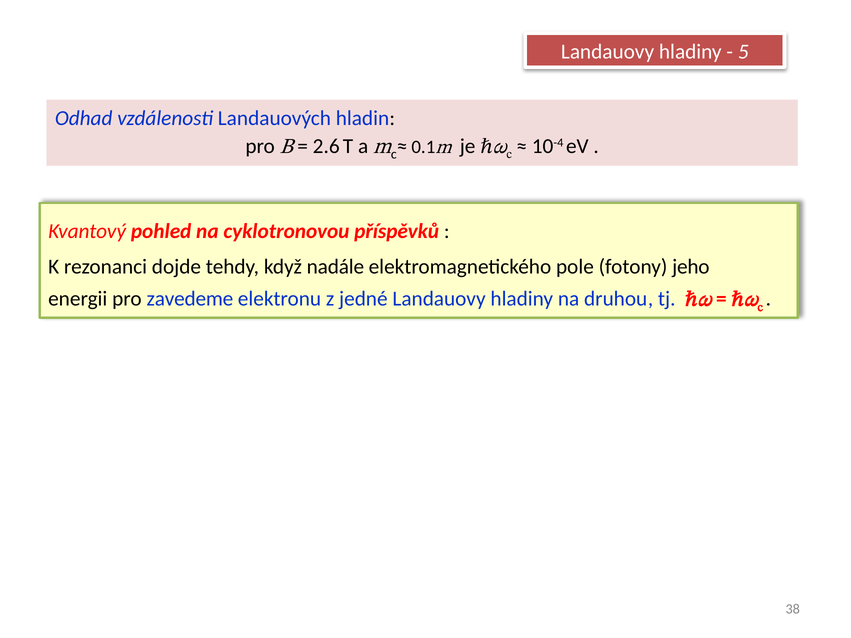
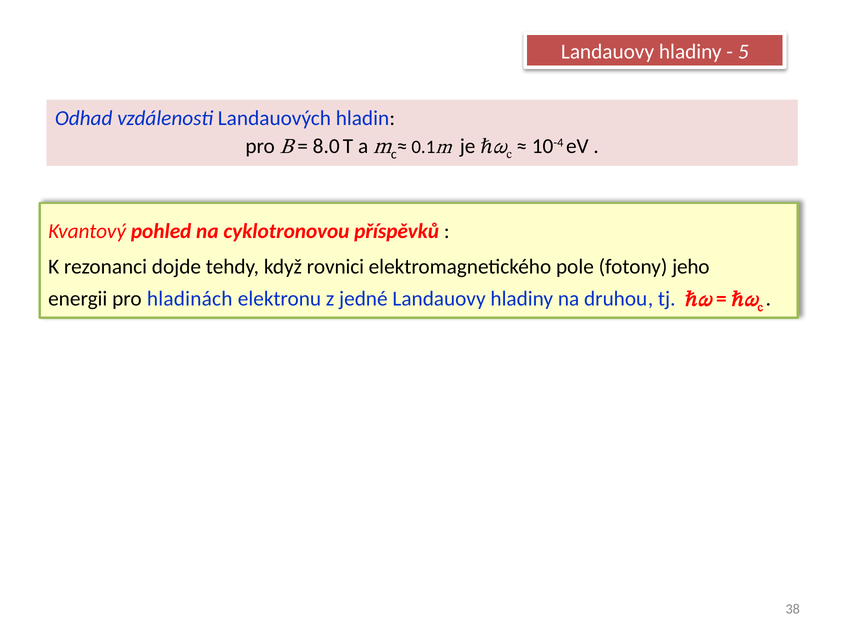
2.6: 2.6 -> 8.0
nadále: nadále -> rovnici
zavedeme: zavedeme -> hladinách
